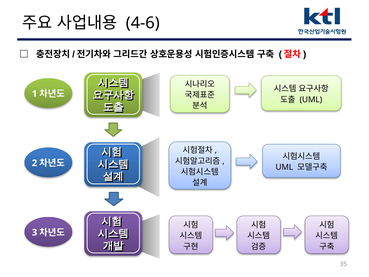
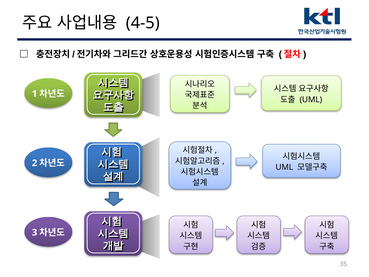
4-6: 4-6 -> 4-5
